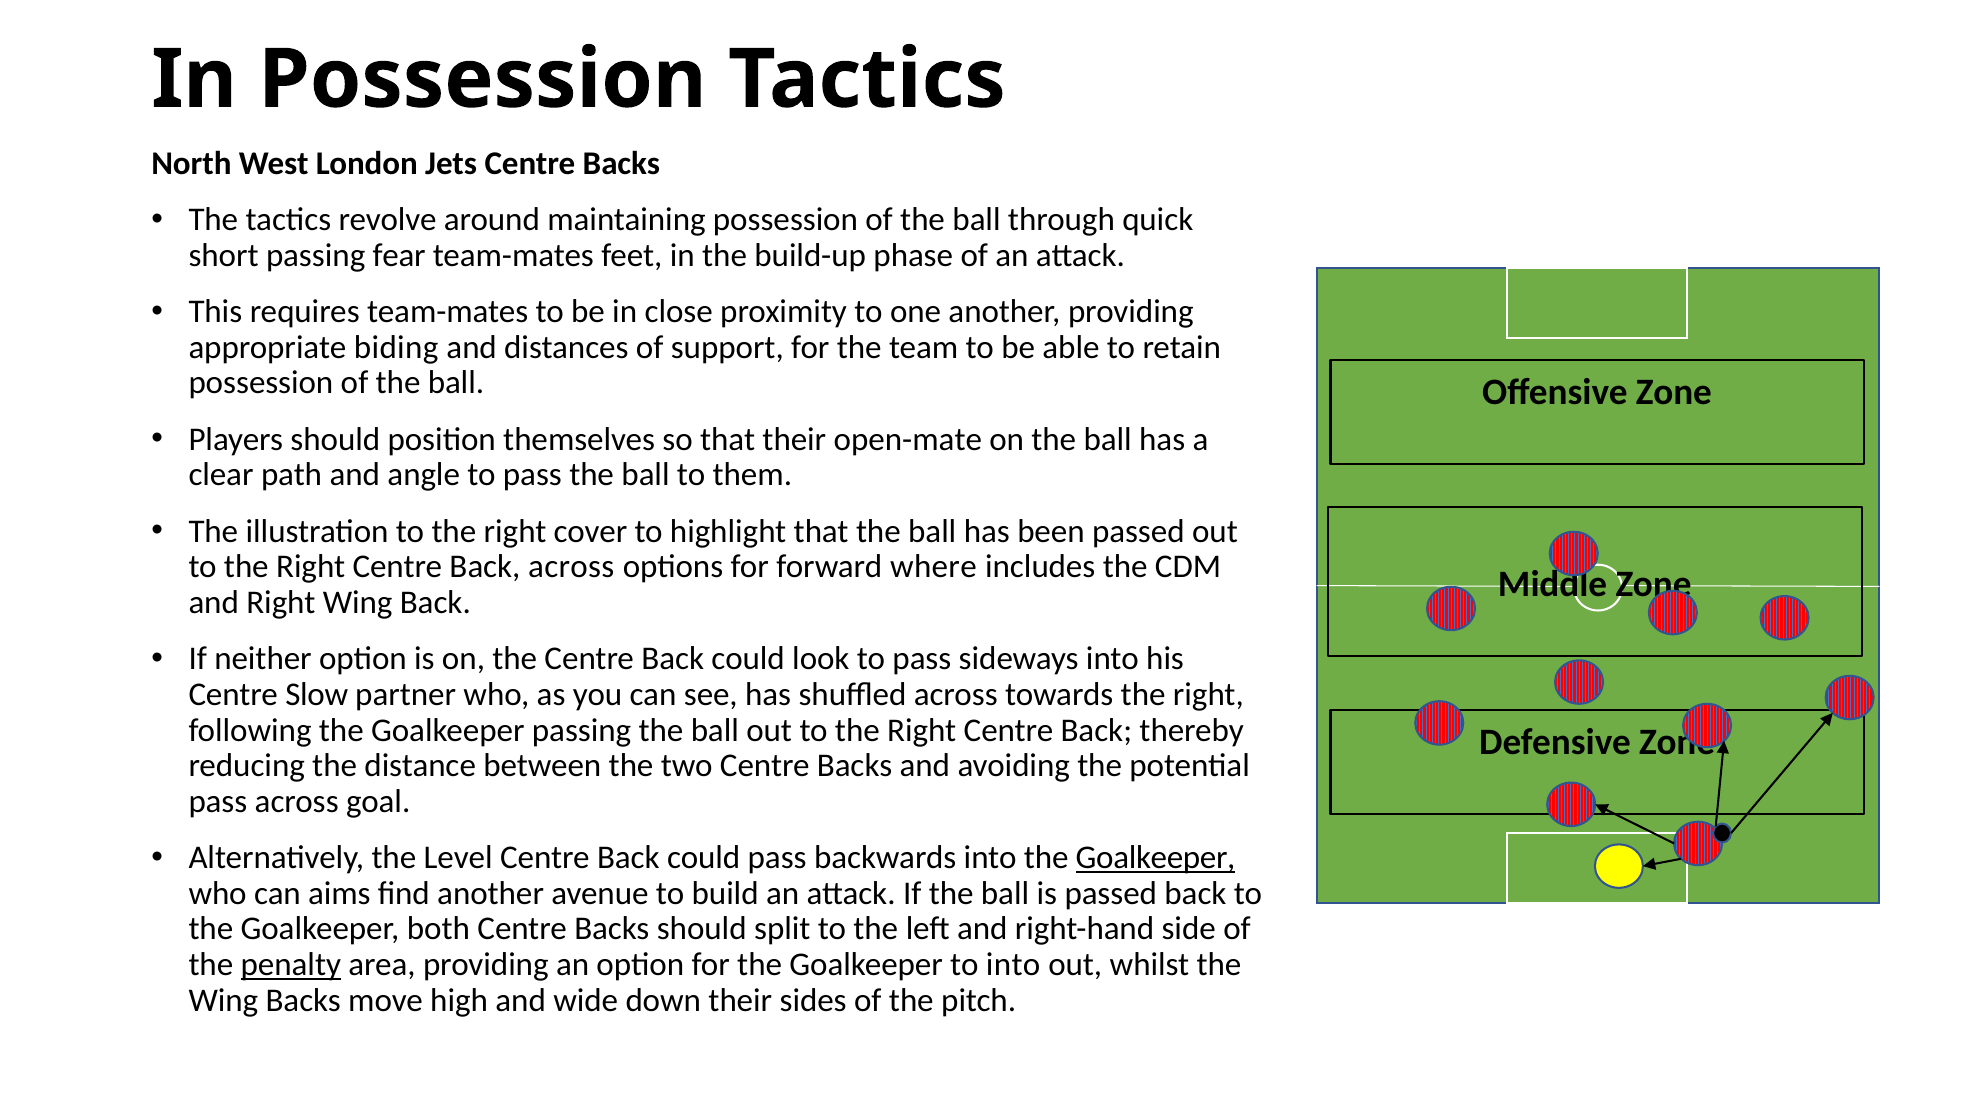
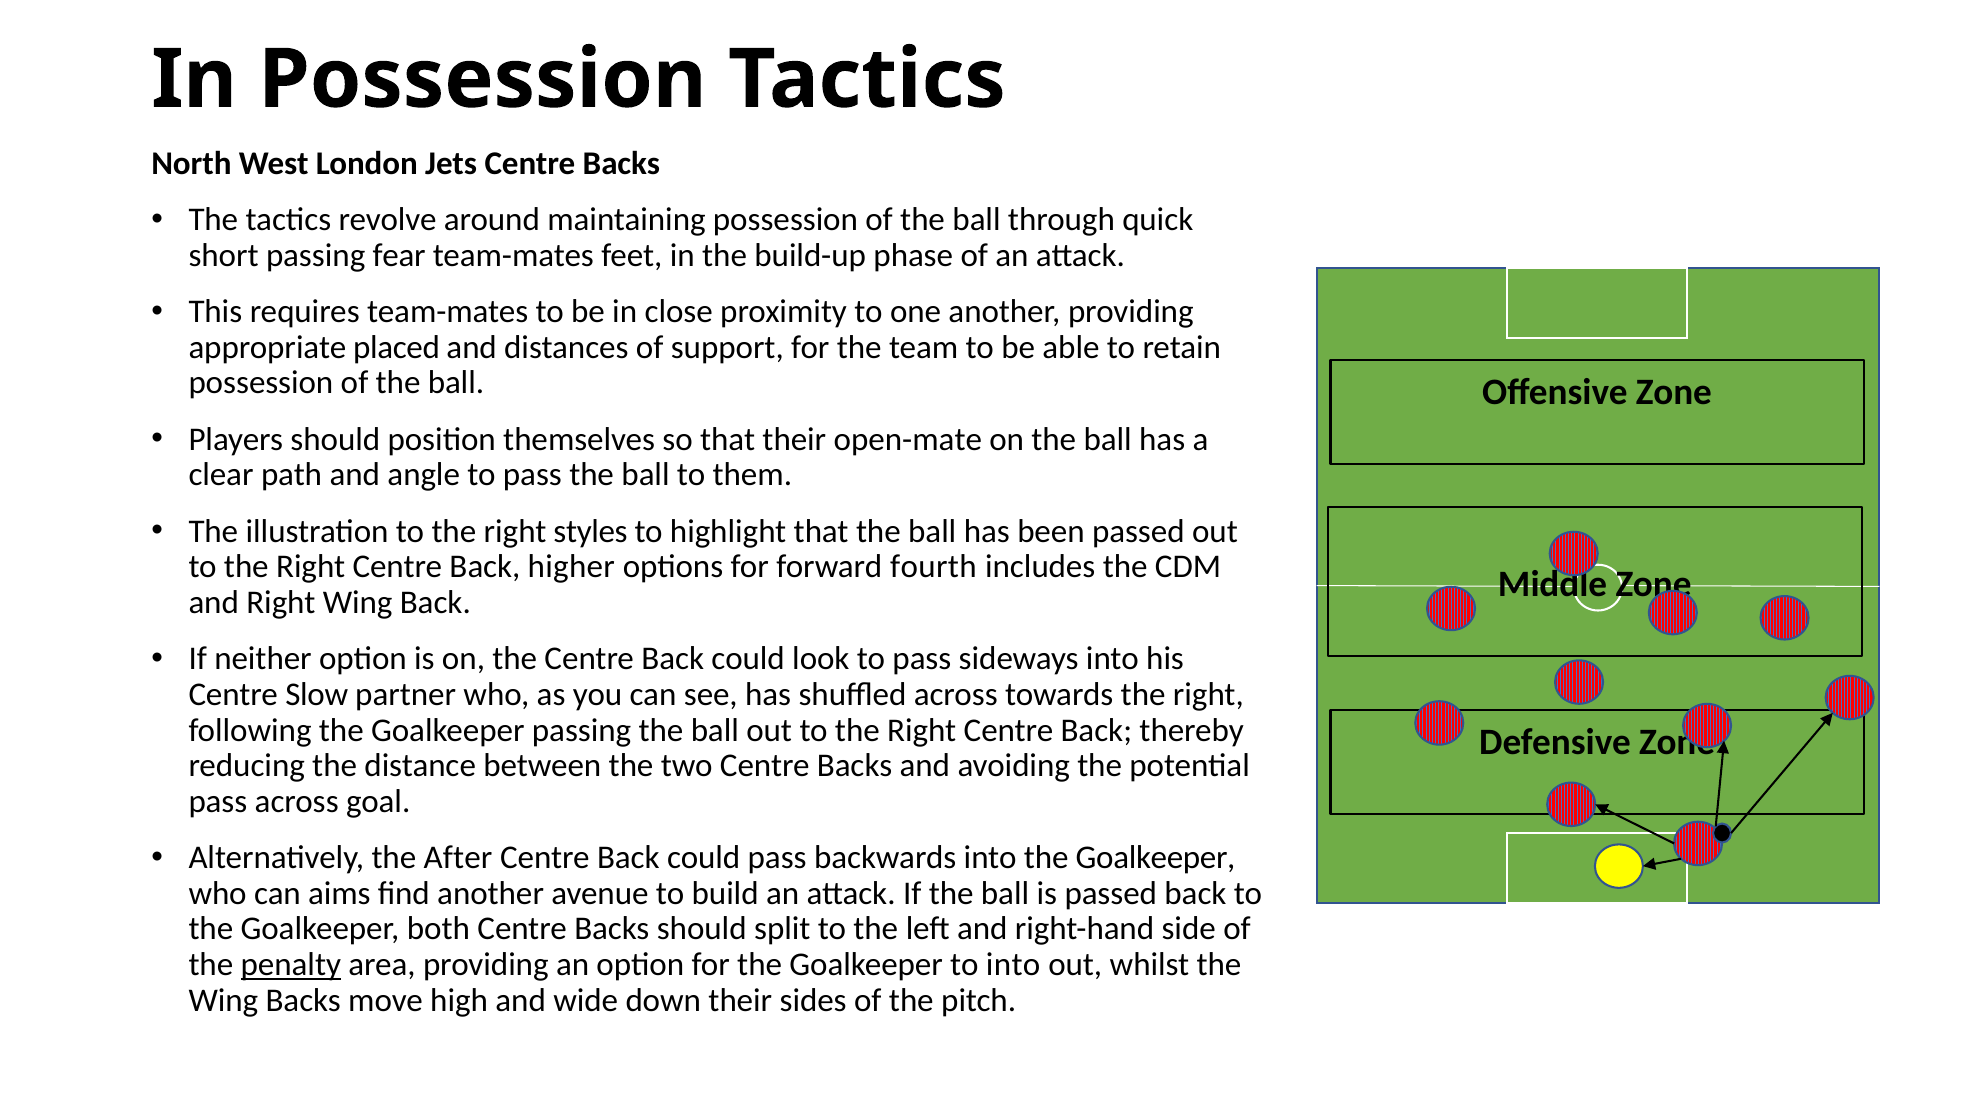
biding: biding -> placed
cover: cover -> styles
Back across: across -> higher
where: where -> fourth
Level: Level -> After
Goalkeeper at (1156, 857) underline: present -> none
